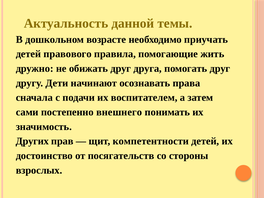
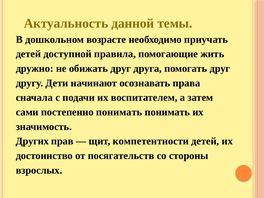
правового: правового -> доступной
постепенно внешнего: внешнего -> понимать
